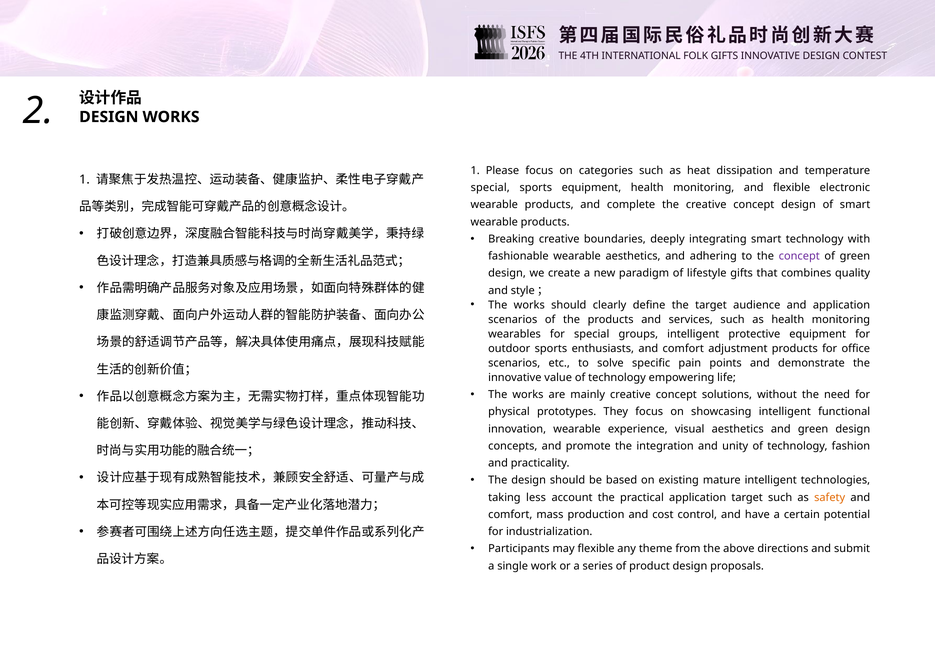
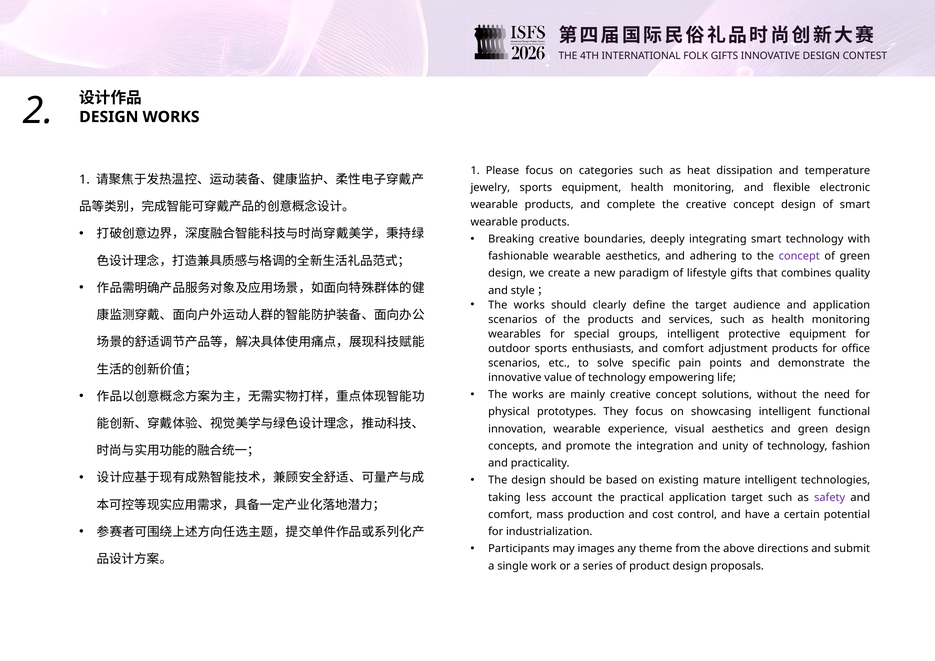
special at (490, 188): special -> jewelry
safety colour: orange -> purple
may flexible: flexible -> images
